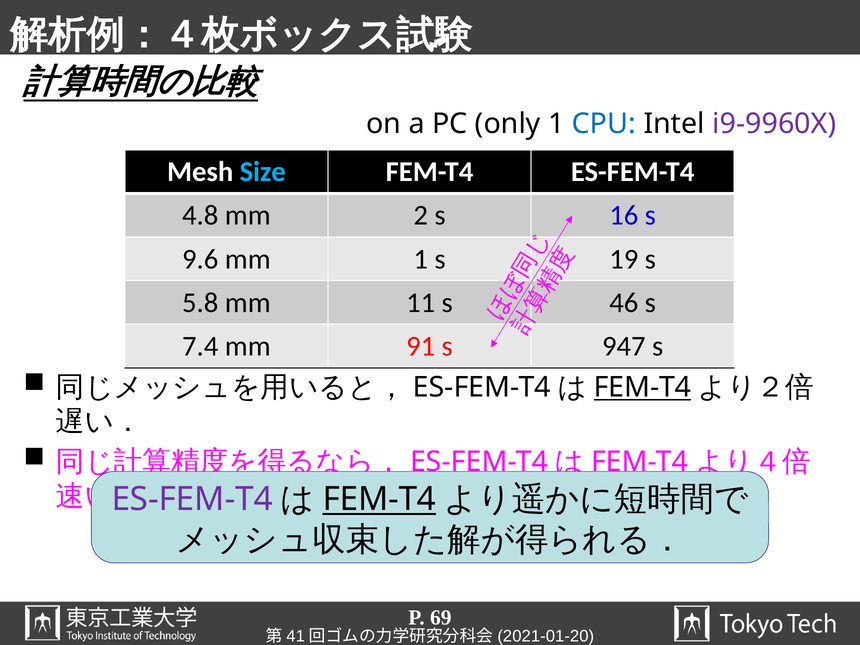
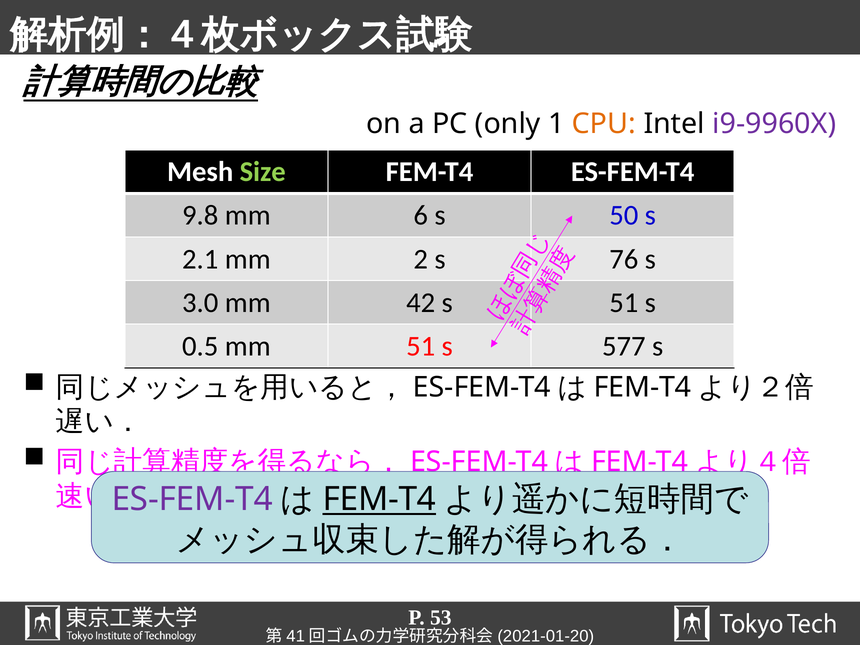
CPU colour: blue -> orange
Size colour: light blue -> light green
4.8: 4.8 -> 9.8
2: 2 -> 6
16: 16 -> 50
9.6: 9.6 -> 2.1
mm 1: 1 -> 2
19: 19 -> 76
5.8: 5.8 -> 3.0
11: 11 -> 42
s 46: 46 -> 51
7.4: 7.4 -> 0.5
mm 91: 91 -> 51
947: 947 -> 577
FEM-T4 at (643, 387) underline: present -> none
69: 69 -> 53
